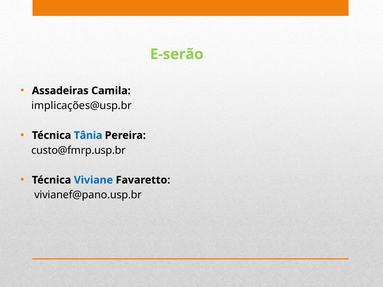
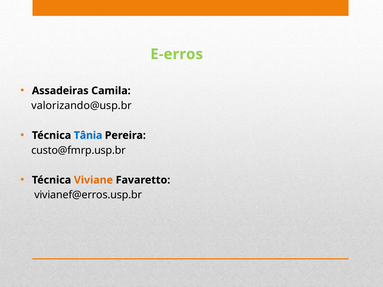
E-serão: E-serão -> E-erros
implicações@usp.br: implicações@usp.br -> valorizando@usp.br
Viviane colour: blue -> orange
vivianef@pano.usp.br: vivianef@pano.usp.br -> vivianef@erros.usp.br
